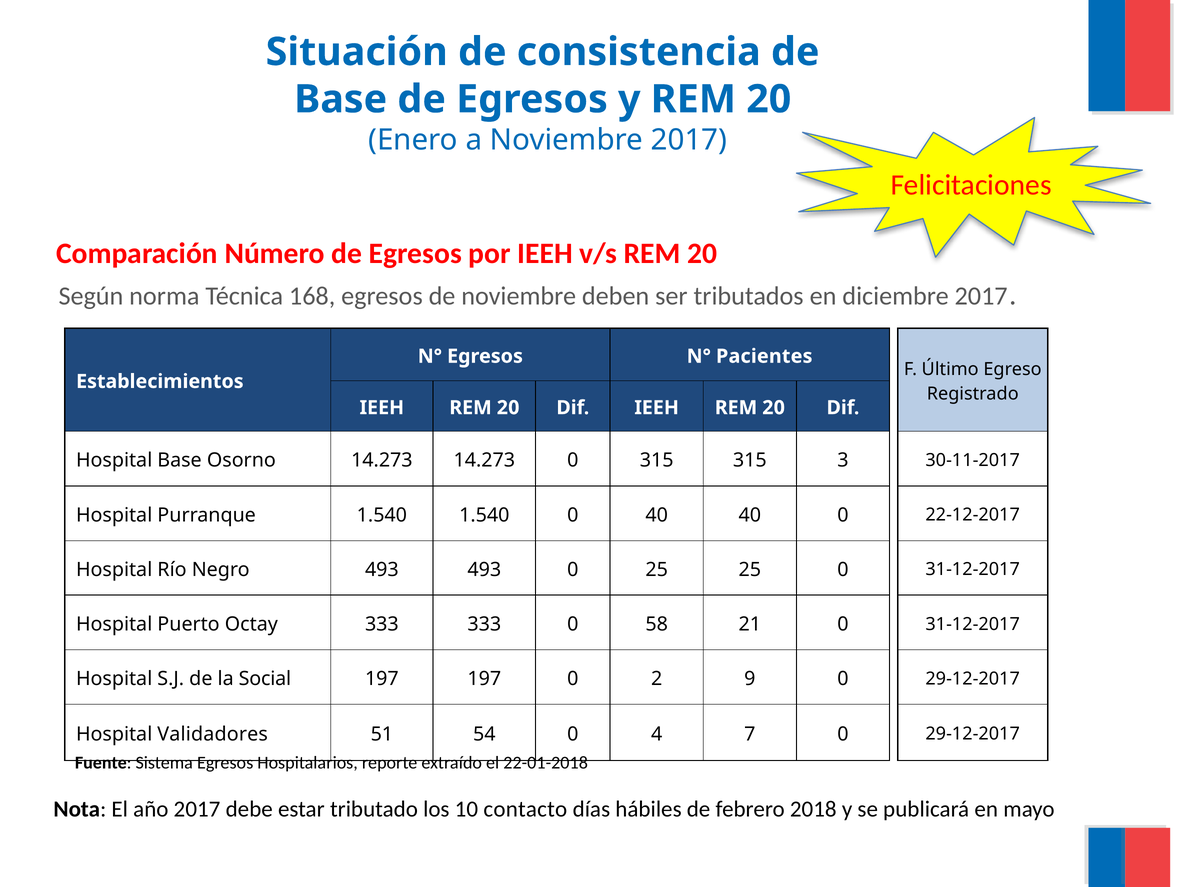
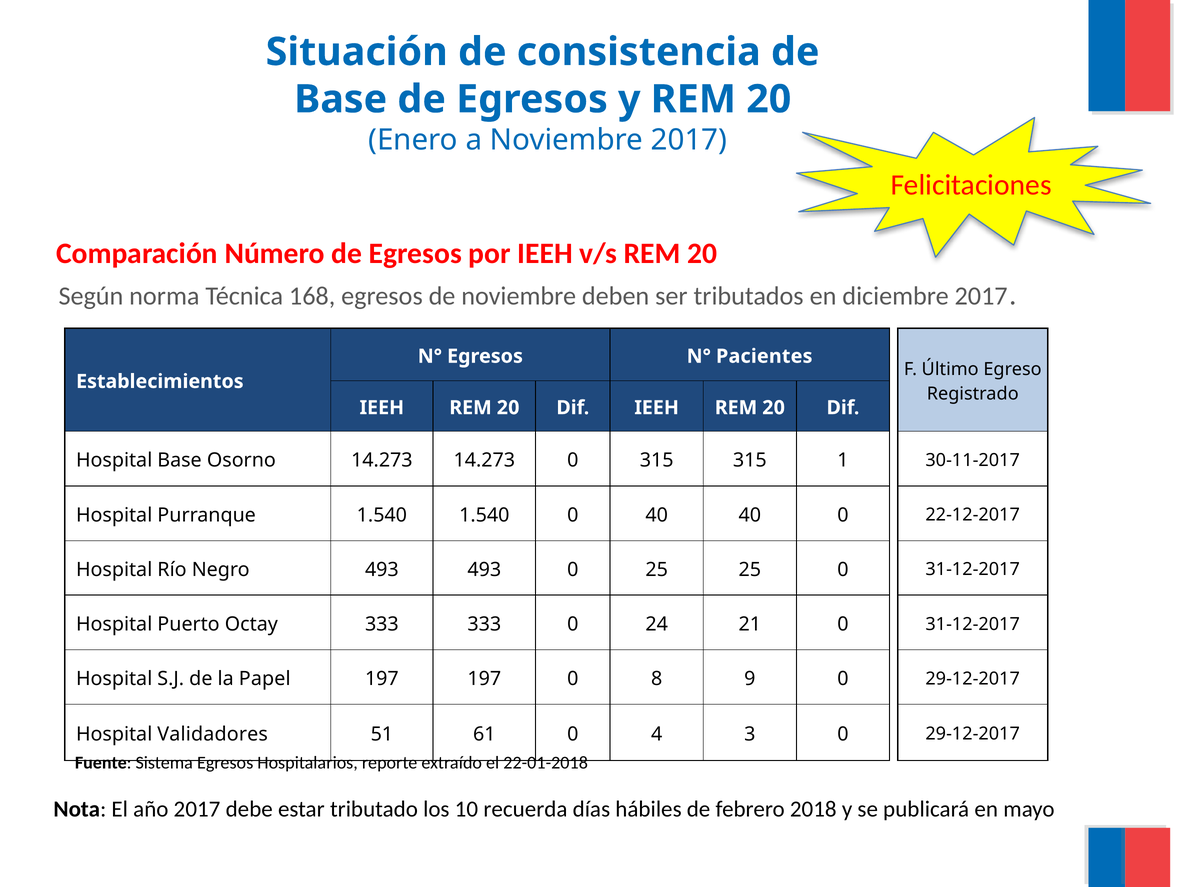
3: 3 -> 1
58: 58 -> 24
Social: Social -> Papel
2: 2 -> 8
54: 54 -> 61
7: 7 -> 3
contacto: contacto -> recuerda
